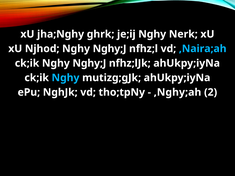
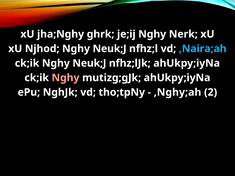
Njhod Nghy Nghy;J: Nghy;J -> Neuk;J
ck;ik Nghy Nghy;J: Nghy;J -> Neuk;J
Nghy at (66, 78) colour: light blue -> pink
